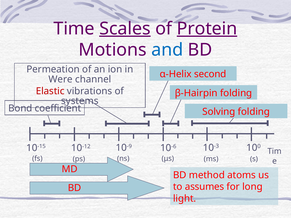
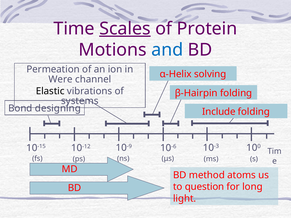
Protein underline: present -> none
second: second -> solving
Elastic colour: red -> black
coefficient: coefficient -> designing
Solving: Solving -> Include
assumes: assumes -> question
